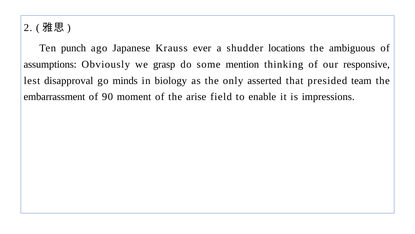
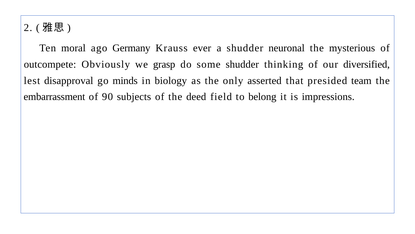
punch: punch -> moral
Japanese: Japanese -> Germany
locations: locations -> neuronal
ambiguous: ambiguous -> mysterious
assumptions: assumptions -> outcompete
some mention: mention -> shudder
responsive: responsive -> diversified
moment: moment -> subjects
arise: arise -> deed
enable: enable -> belong
